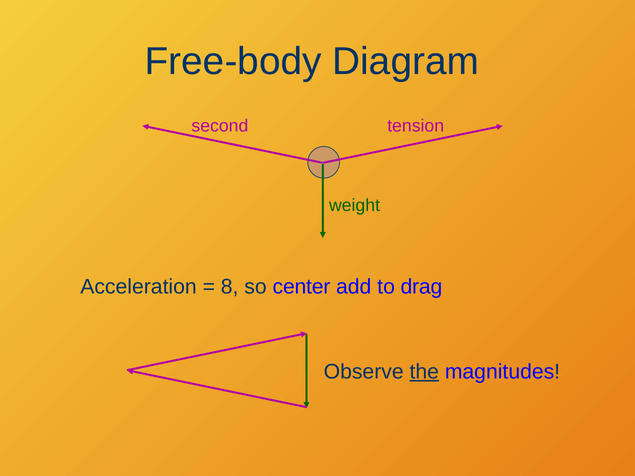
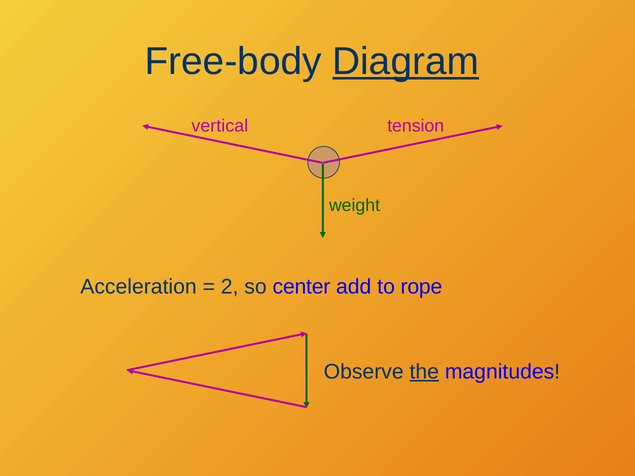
Diagram underline: none -> present
second: second -> vertical
8: 8 -> 2
drag: drag -> rope
